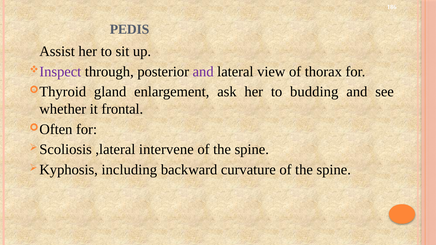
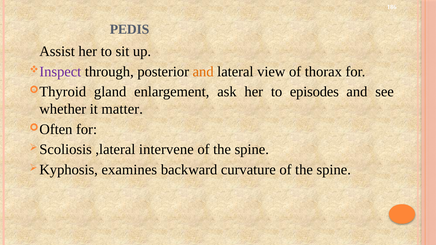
and at (203, 72) colour: purple -> orange
budding: budding -> episodes
frontal: frontal -> matter
including: including -> examines
